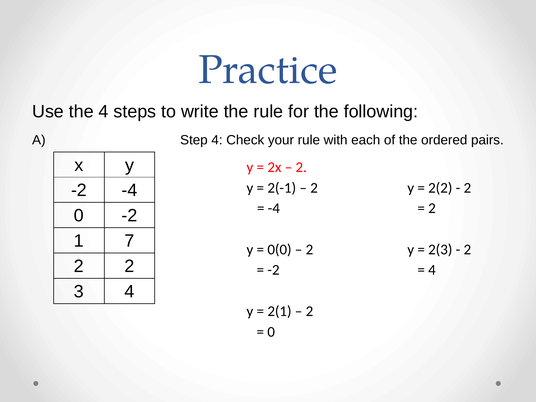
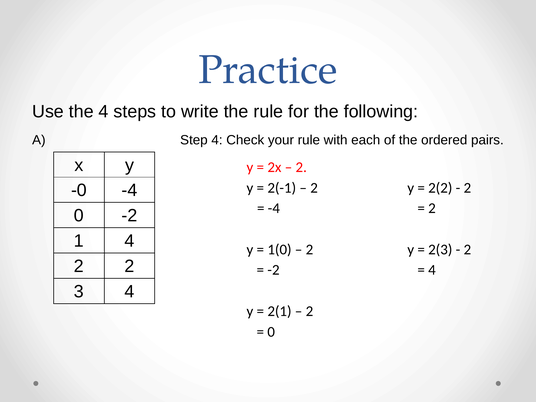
-2 at (79, 190): -2 -> -0
1 7: 7 -> 4
0(0: 0(0 -> 1(0
